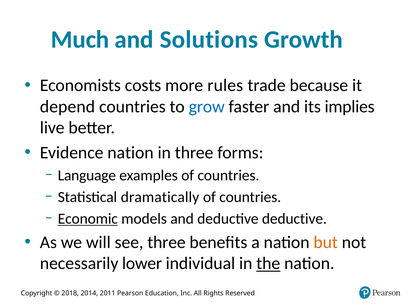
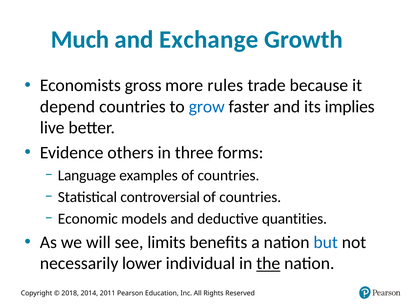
Solutions: Solutions -> Exchange
costs: costs -> gross
Evidence nation: nation -> others
dramatically: dramatically -> controversial
Economic underline: present -> none
deductive deductive: deductive -> quantities
see three: three -> limits
but colour: orange -> blue
